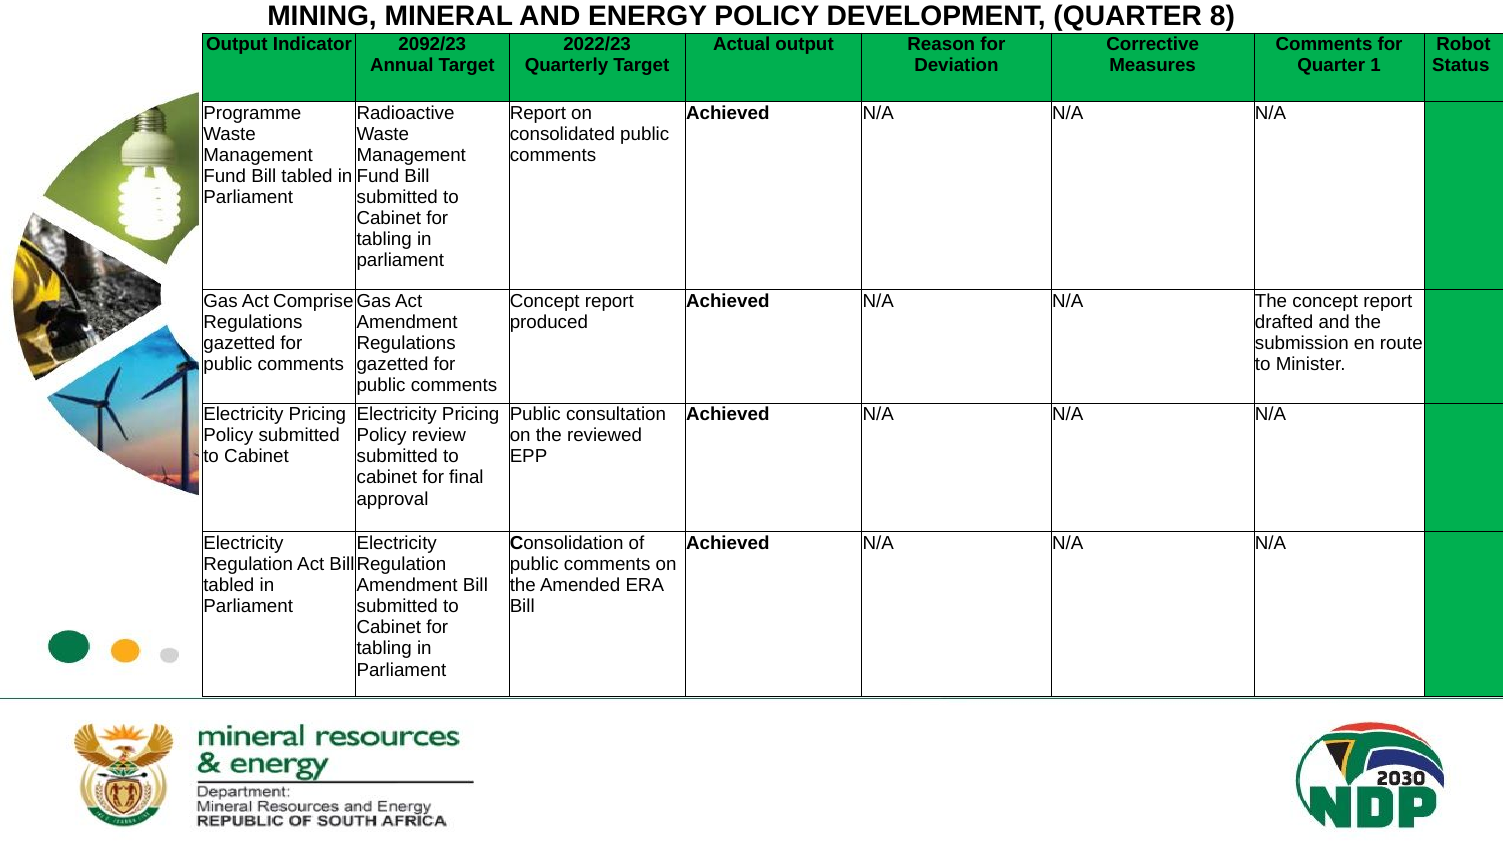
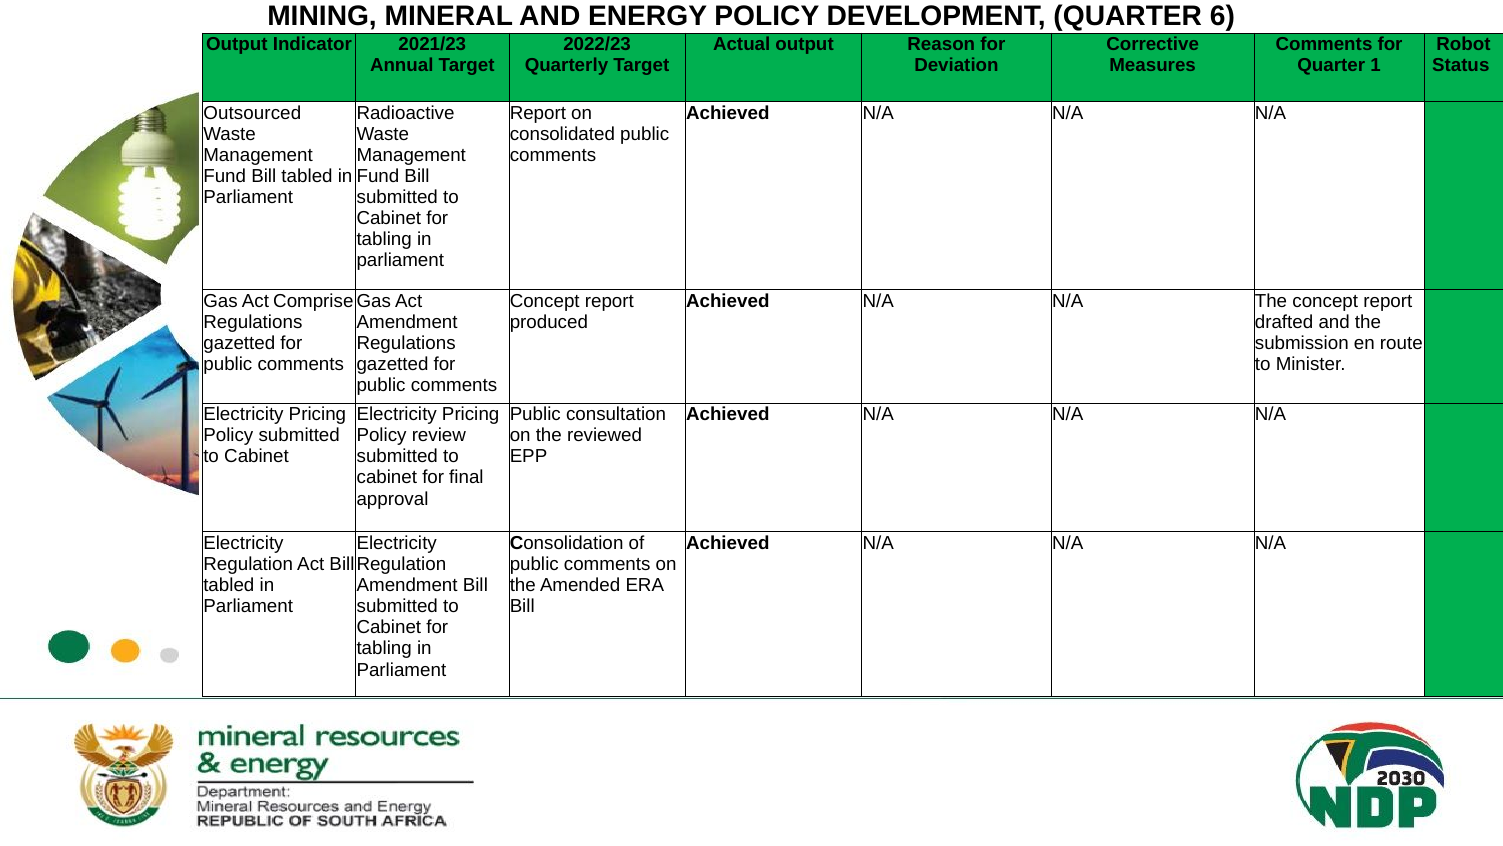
8: 8 -> 6
2092/23: 2092/23 -> 2021/23
Programme: Programme -> Outsourced
